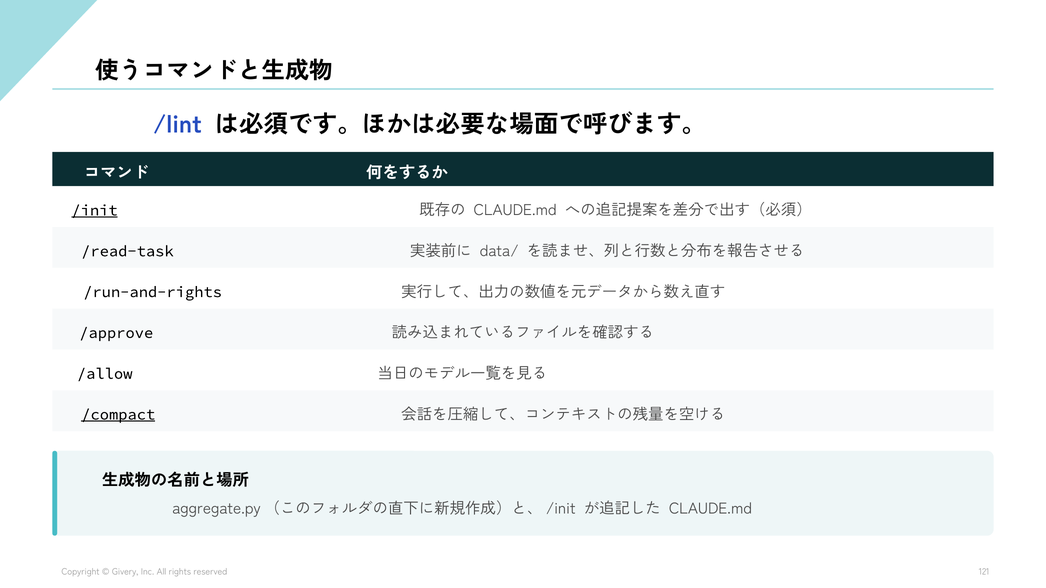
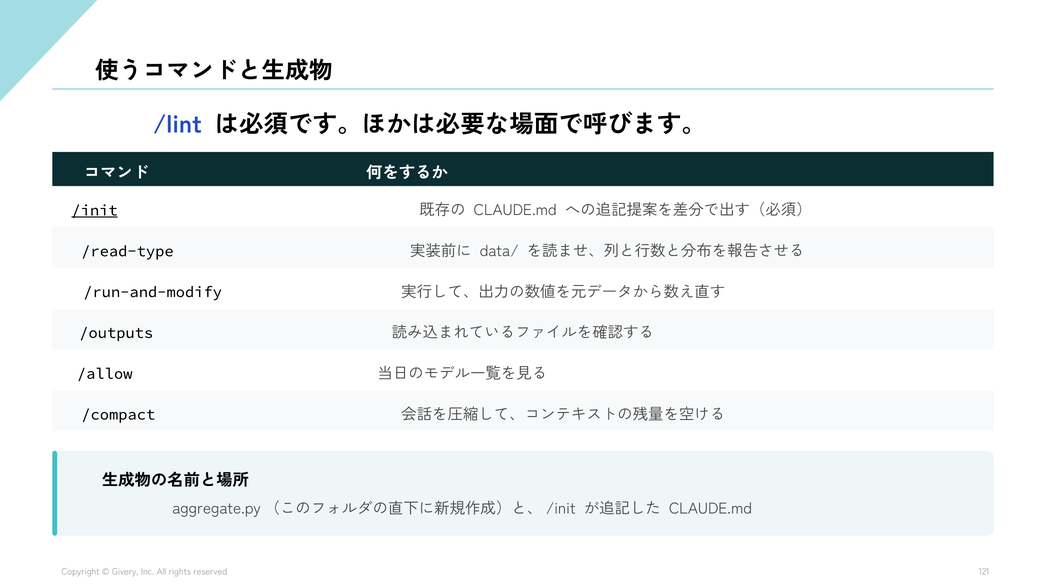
/read-task: /read-task -> /read-type
/run-and-rights: /run-and-rights -> /run-and-modify
/approve: /approve -> /outputs
/compact underline: present -> none
